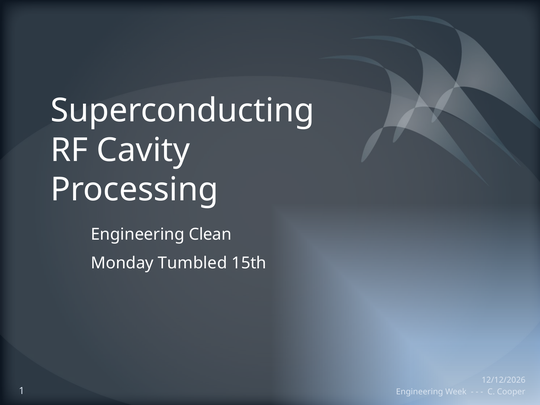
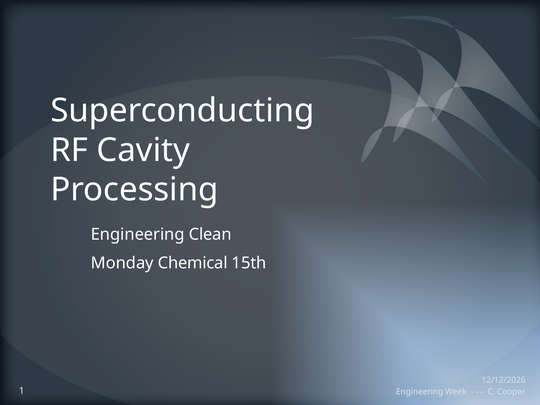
Tumbled: Tumbled -> Chemical
